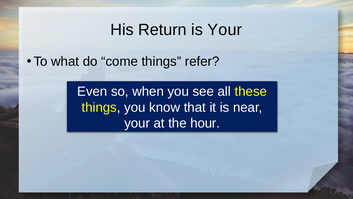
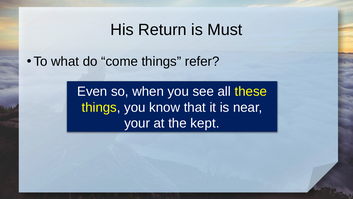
is Your: Your -> Must
hour: hour -> kept
